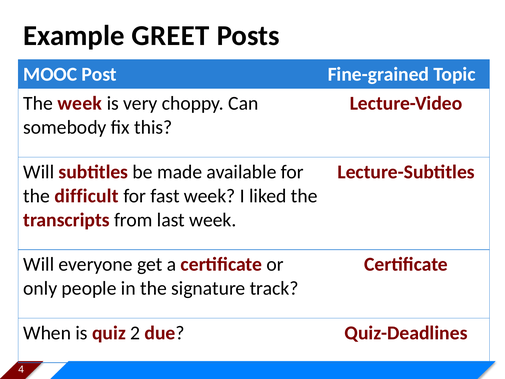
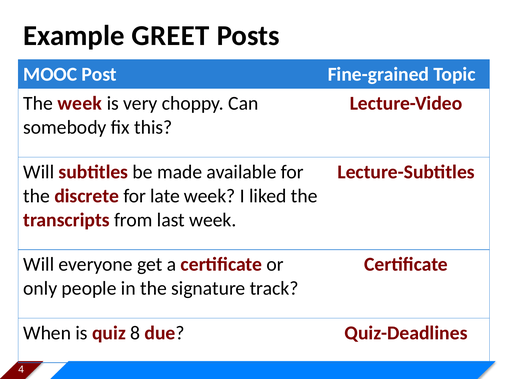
difficult: difficult -> discrete
fast: fast -> late
2: 2 -> 8
